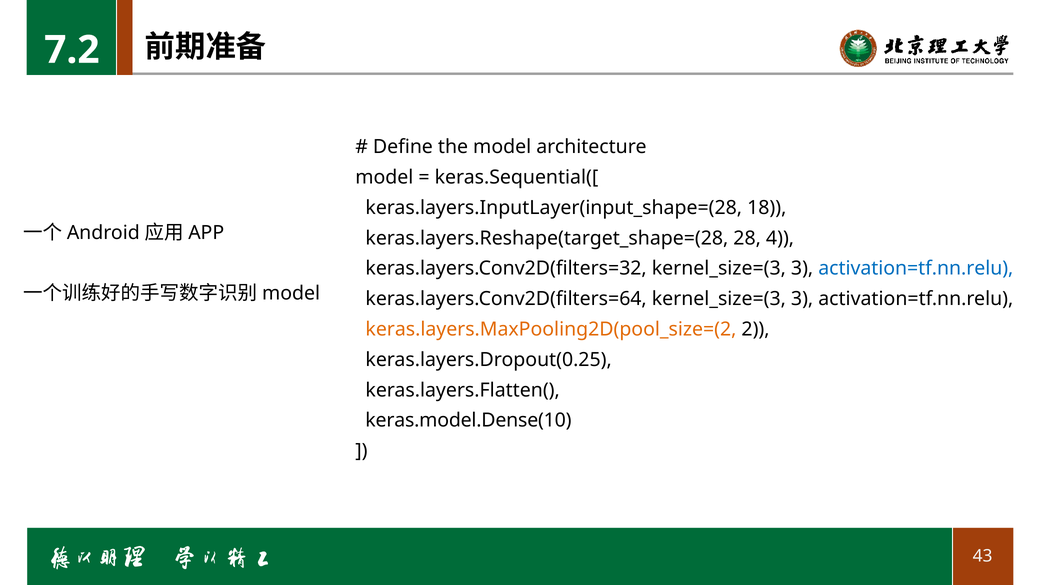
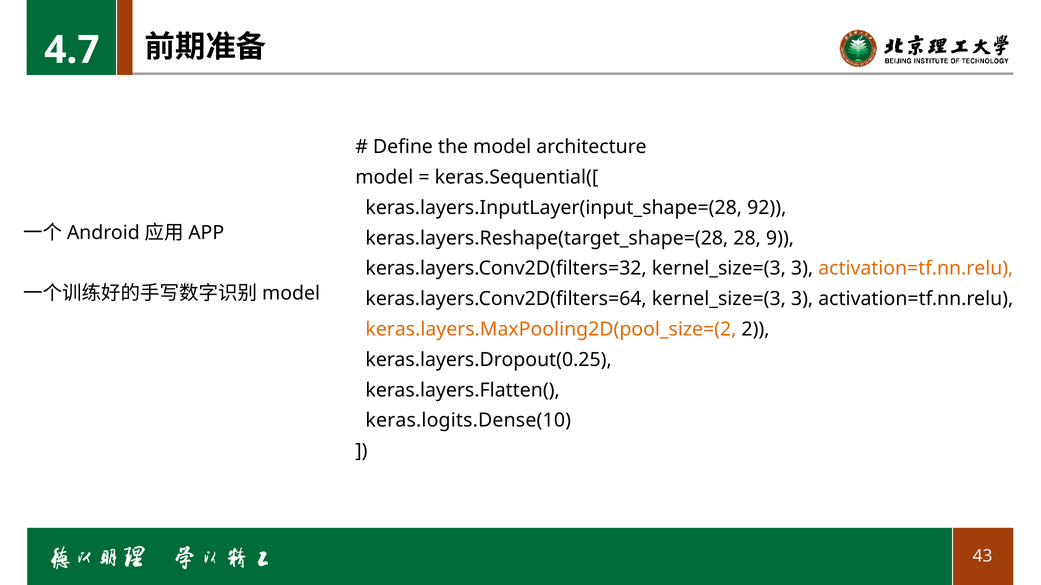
7.2: 7.2 -> 4.7
18: 18 -> 92
4: 4 -> 9
activation=tf.nn.relu at (916, 269) colour: blue -> orange
keras.model.Dense(10: keras.model.Dense(10 -> keras.logits.Dense(10
